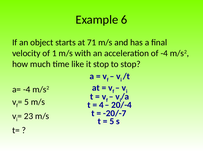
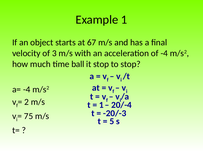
Example 6: 6 -> 1
71: 71 -> 67
1: 1 -> 3
like: like -> ball
5 at (27, 102): 5 -> 2
4 at (101, 105): 4 -> 1
-20/-7: -20/-7 -> -20/-3
23: 23 -> 75
